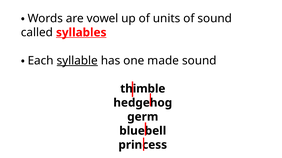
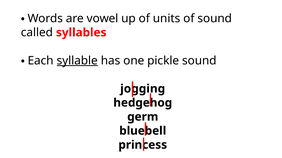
syllables underline: present -> none
made: made -> pickle
thimble: thimble -> jogging
